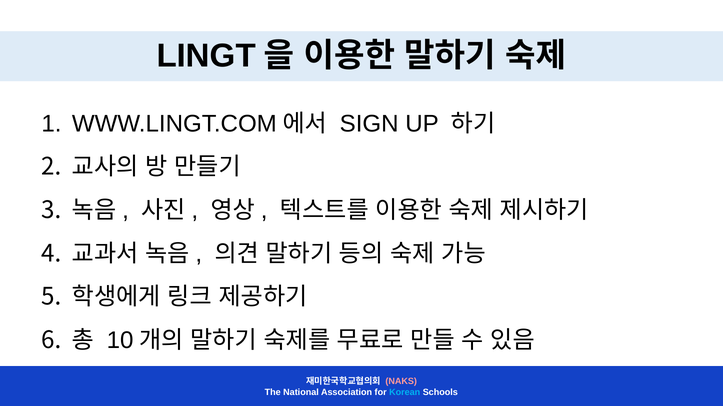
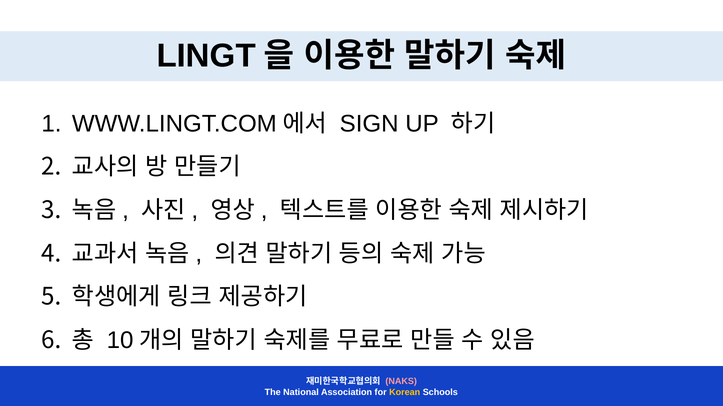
Korean colour: light blue -> yellow
